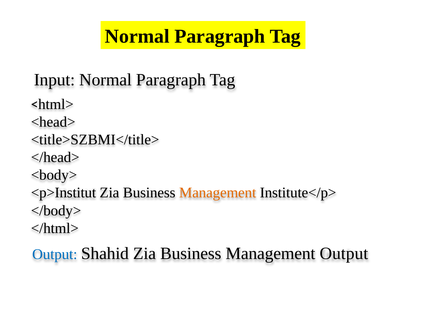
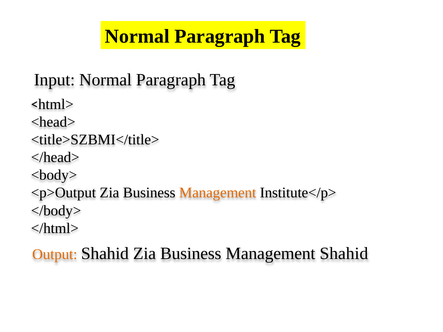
<p>Institut: <p>Institut -> <p>Output
Output at (55, 254) colour: blue -> orange
Management Output: Output -> Shahid
